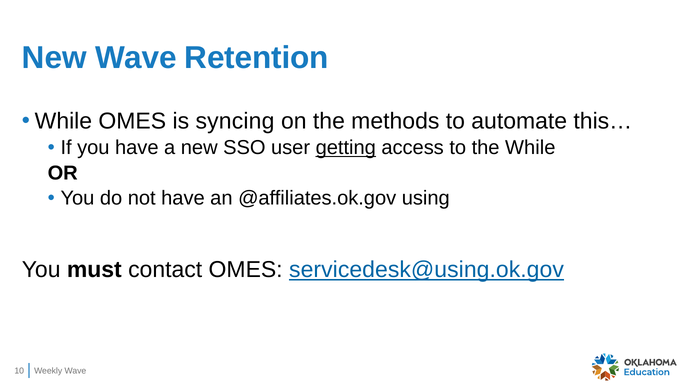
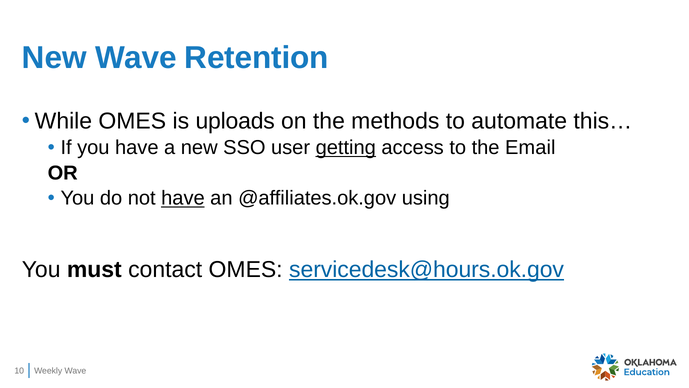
syncing: syncing -> uploads
the While: While -> Email
have at (183, 198) underline: none -> present
servicedesk@using.ok.gov: servicedesk@using.ok.gov -> servicedesk@hours.ok.gov
